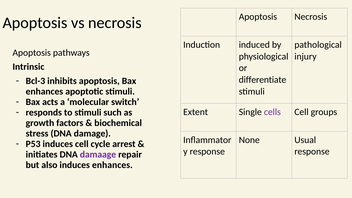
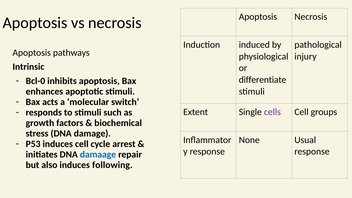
Bcl-3: Bcl-3 -> Bcl-0
damaage colour: purple -> blue
induces enhances: enhances -> following
